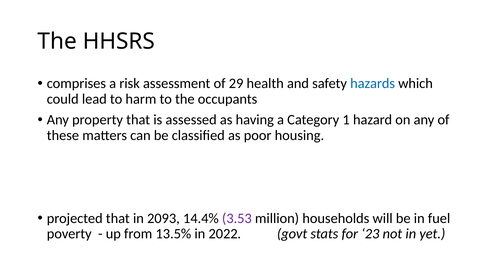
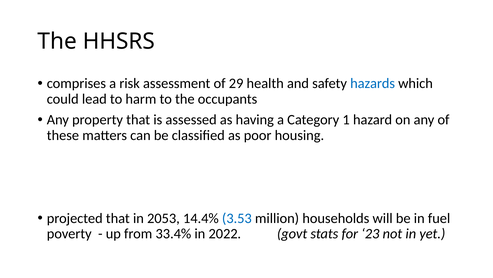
2093: 2093 -> 2053
3.53 colour: purple -> blue
13.5%: 13.5% -> 33.4%
